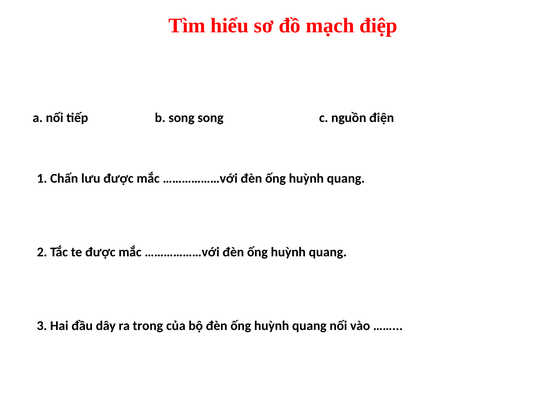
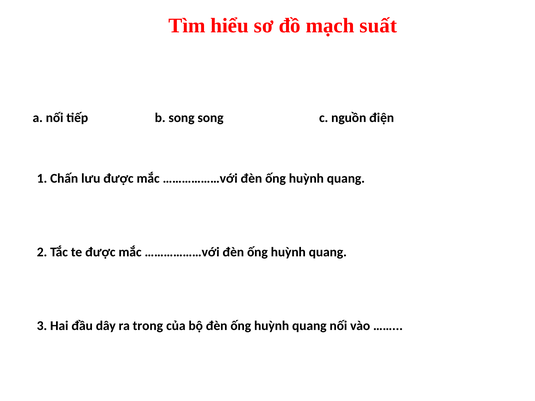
điệp: điệp -> suất
